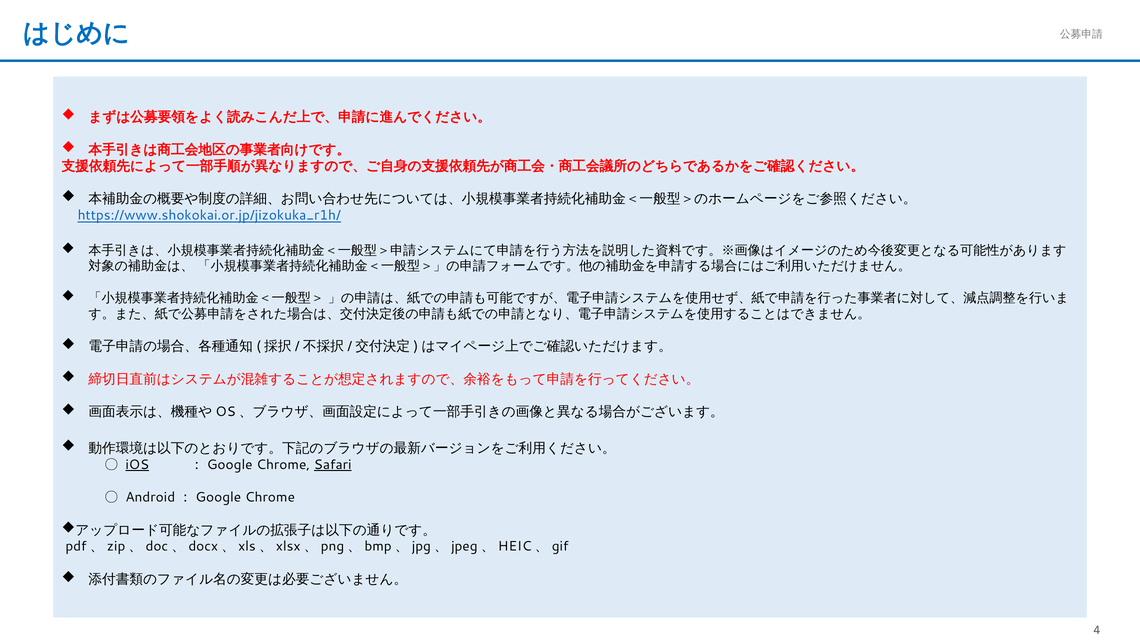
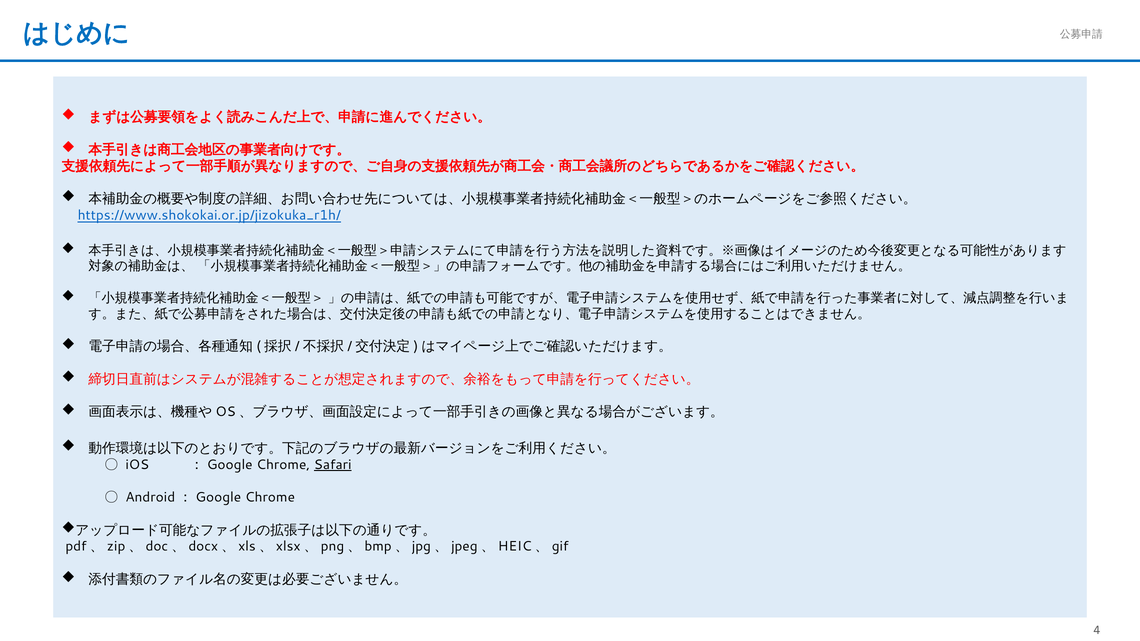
iOS underline: present -> none
